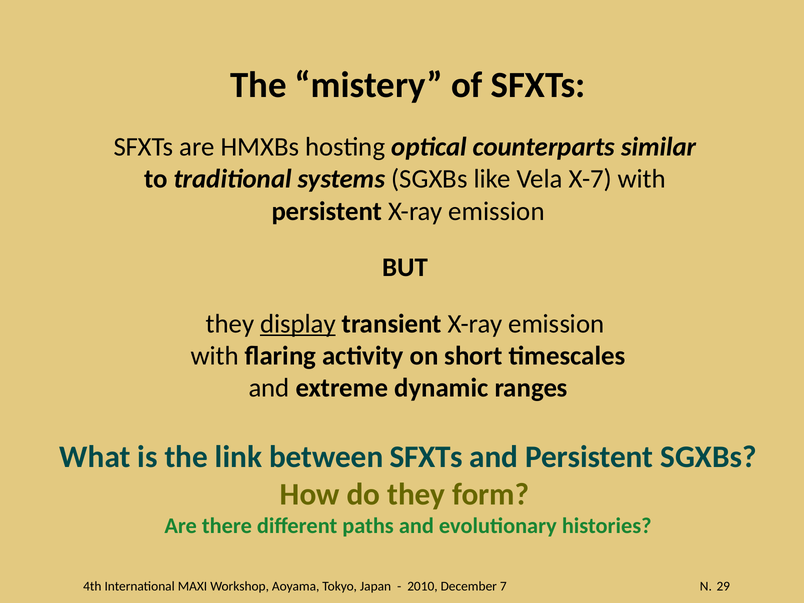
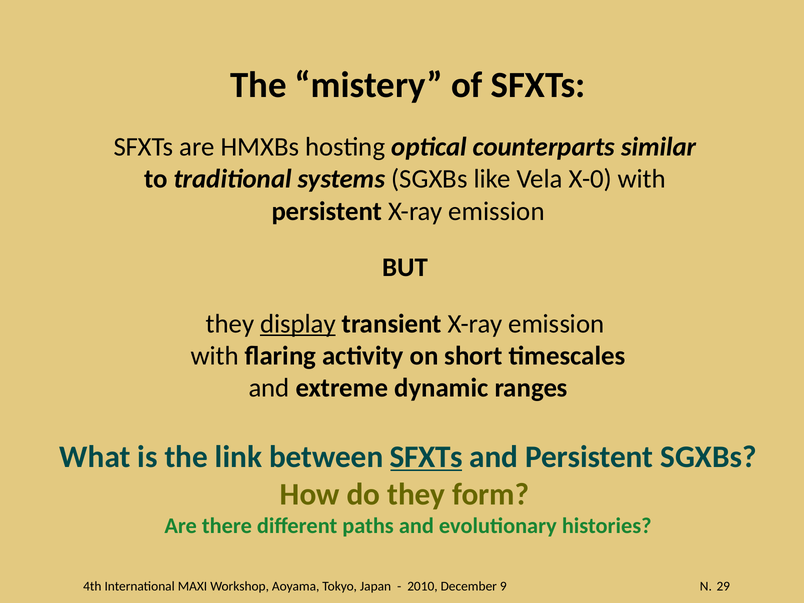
X-7: X-7 -> X-0
SFXTs at (426, 457) underline: none -> present
7: 7 -> 9
